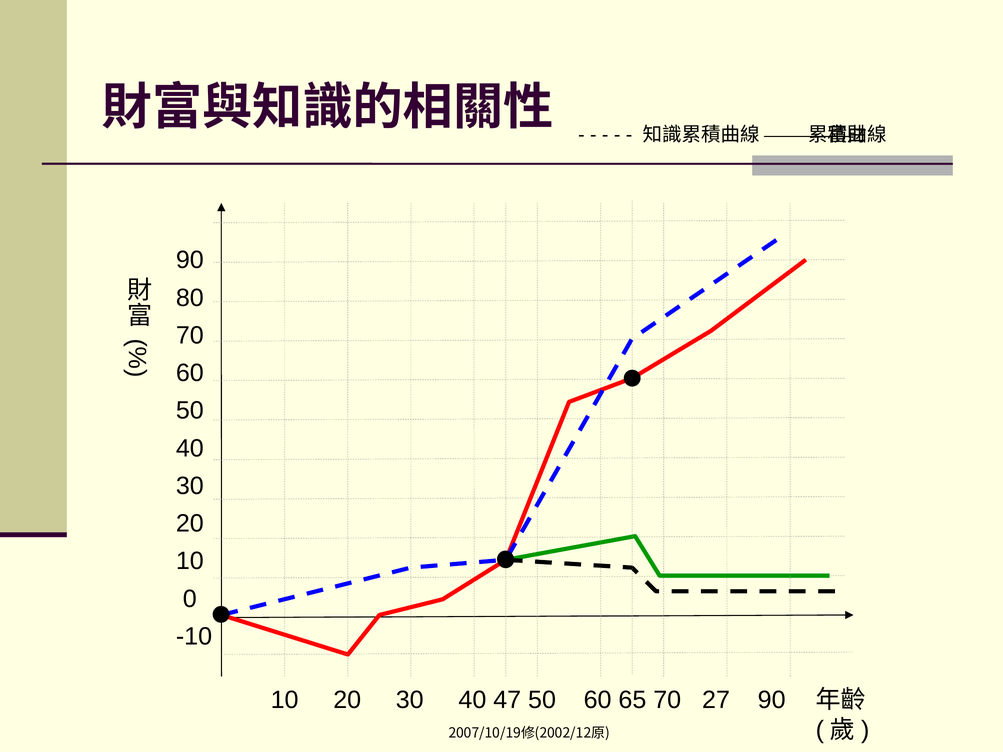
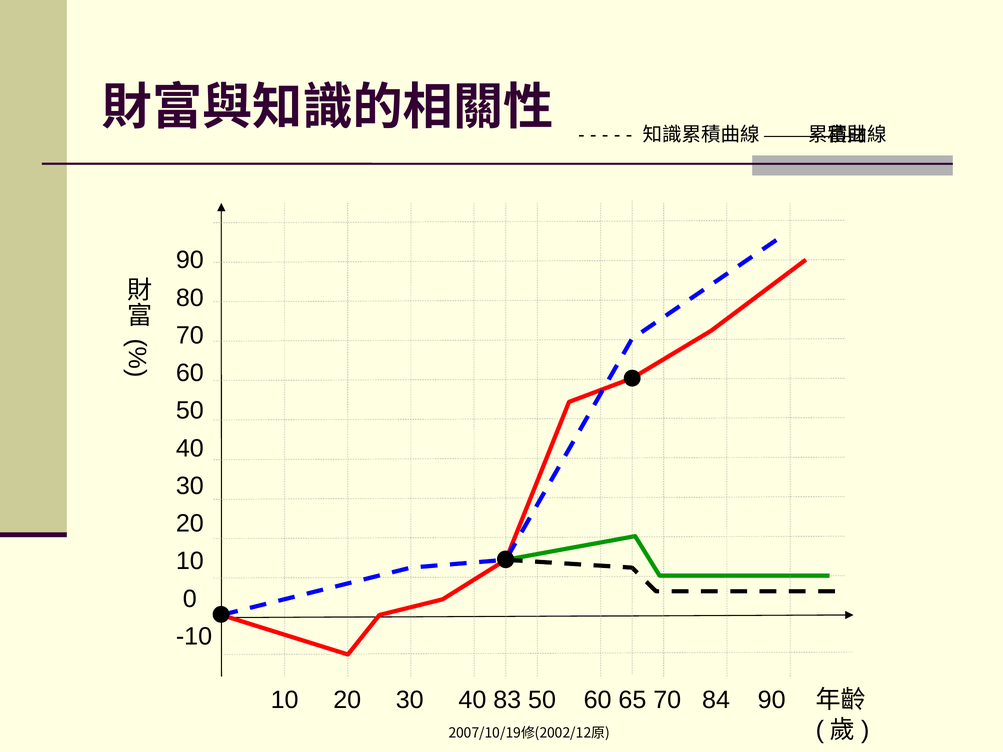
47: 47 -> 83
27: 27 -> 84
